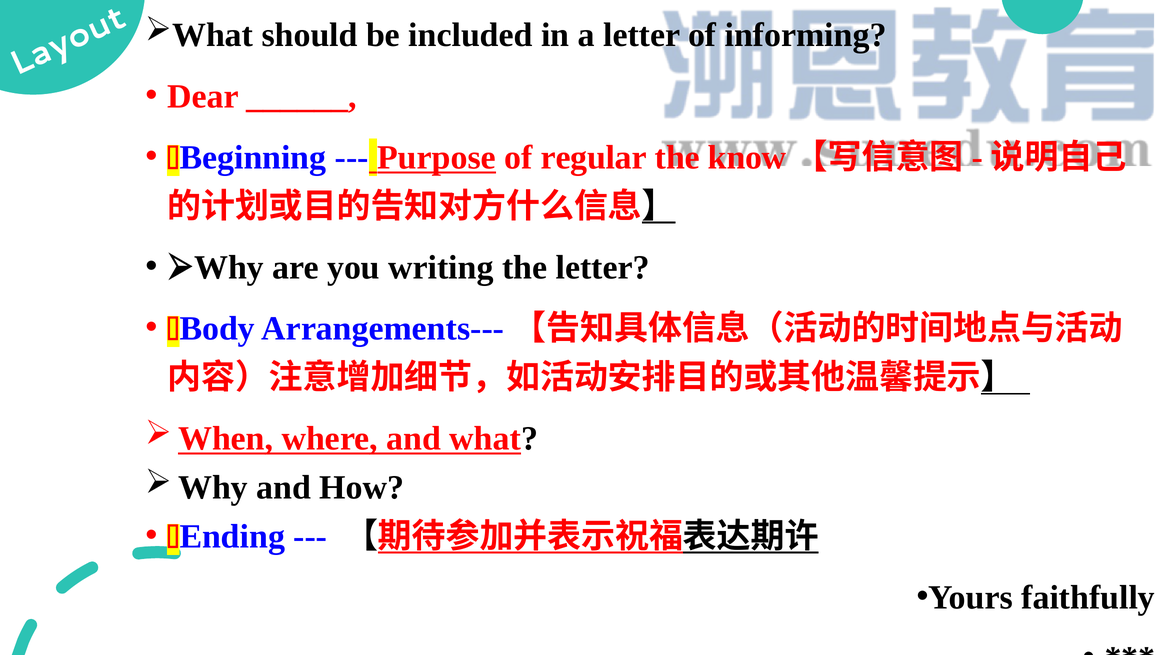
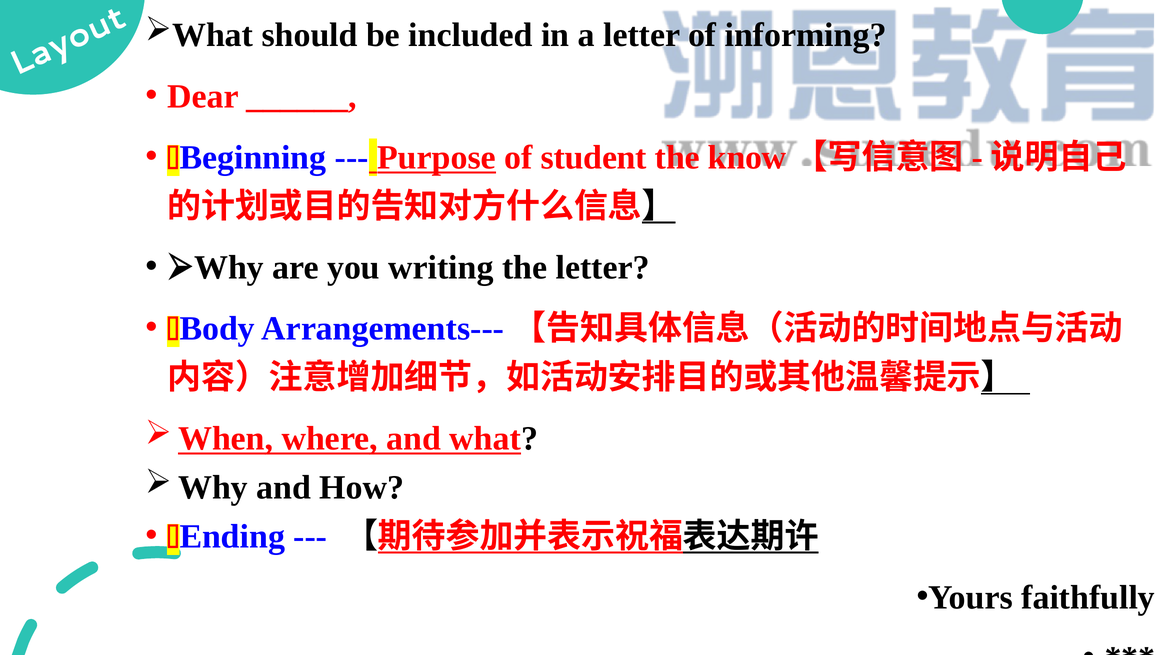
regular: regular -> student
